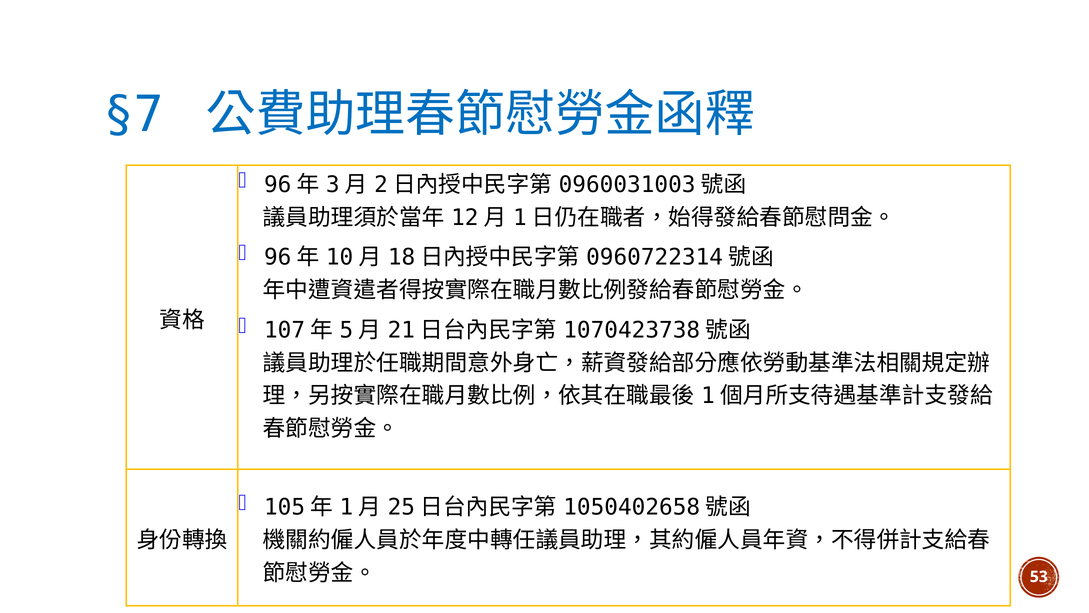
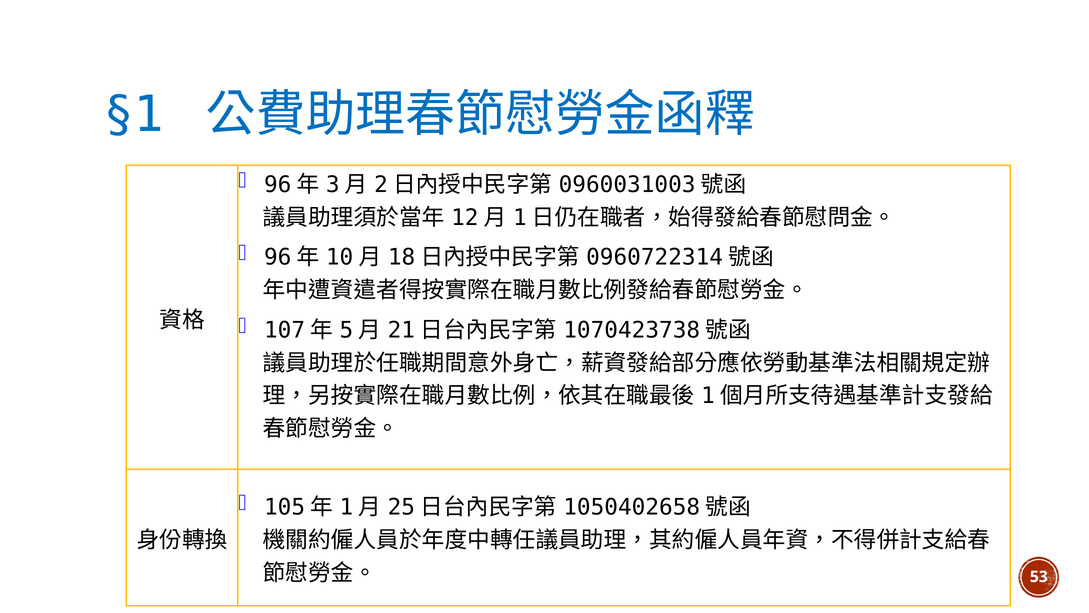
§7: §7 -> §1
